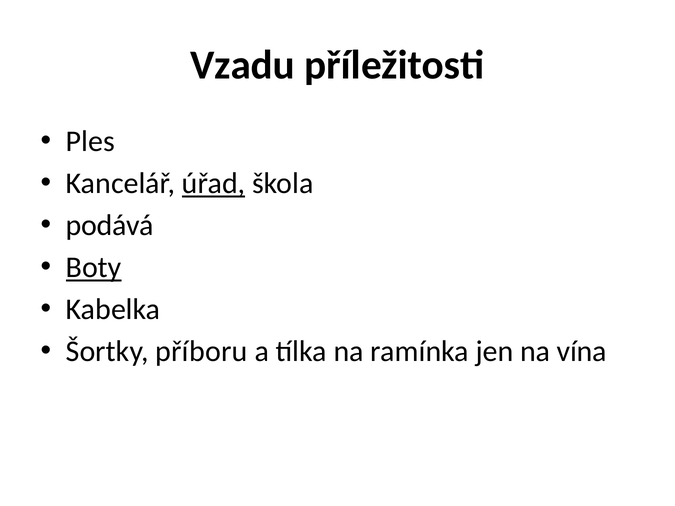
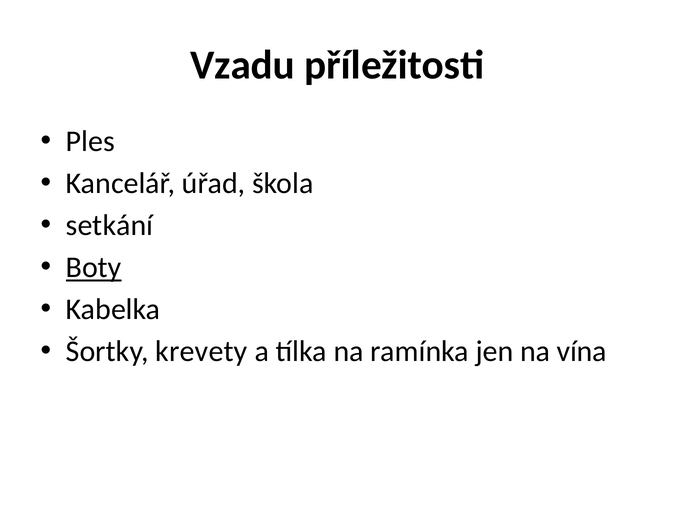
úřad underline: present -> none
podává: podává -> setkání
příboru: příboru -> krevety
